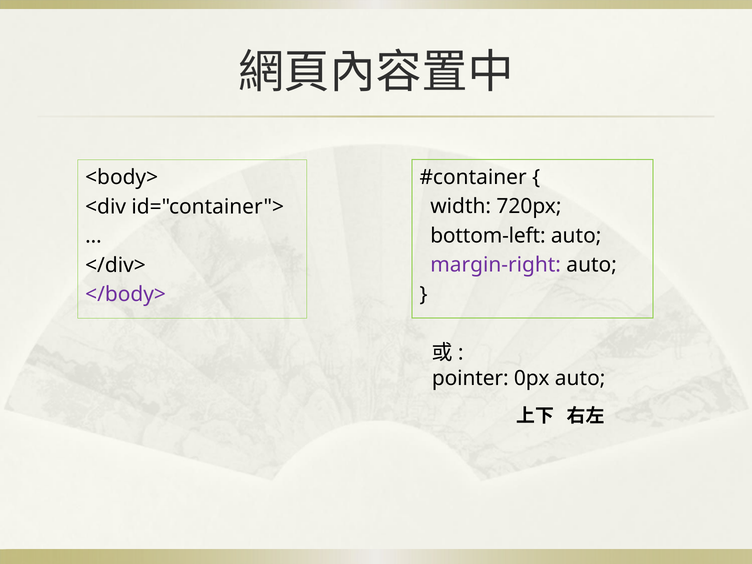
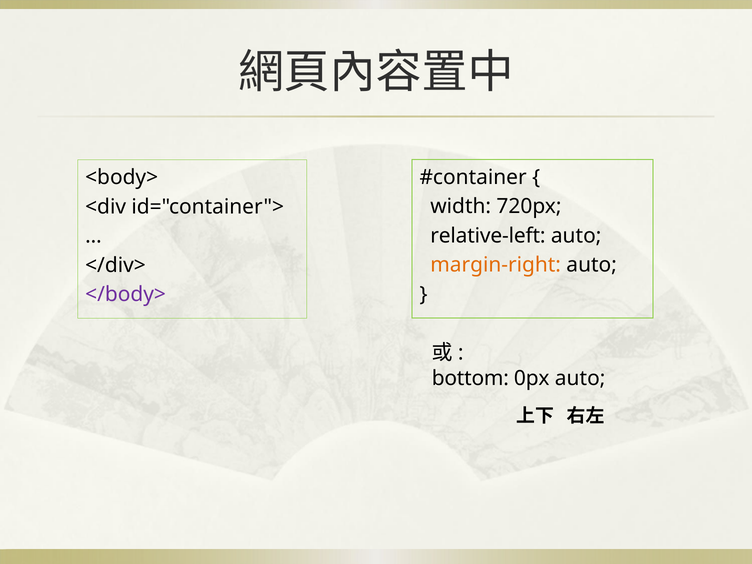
bottom-left: bottom-left -> relative-left
margin-right colour: purple -> orange
pointer: pointer -> bottom
